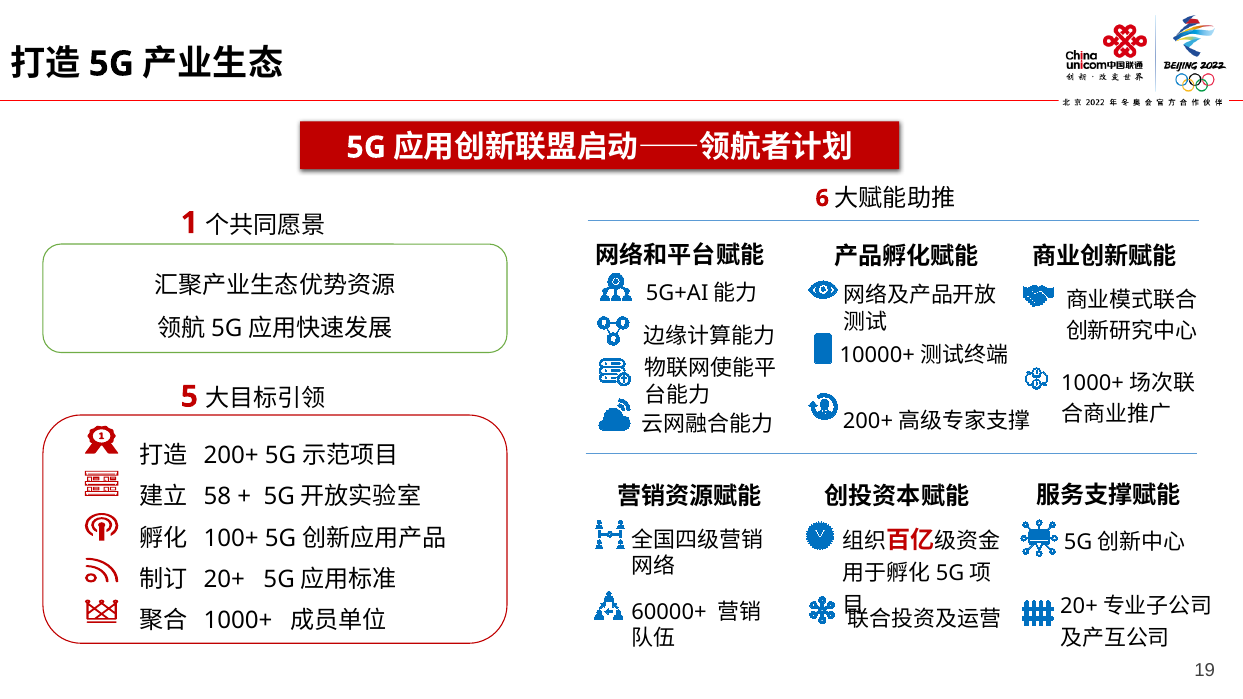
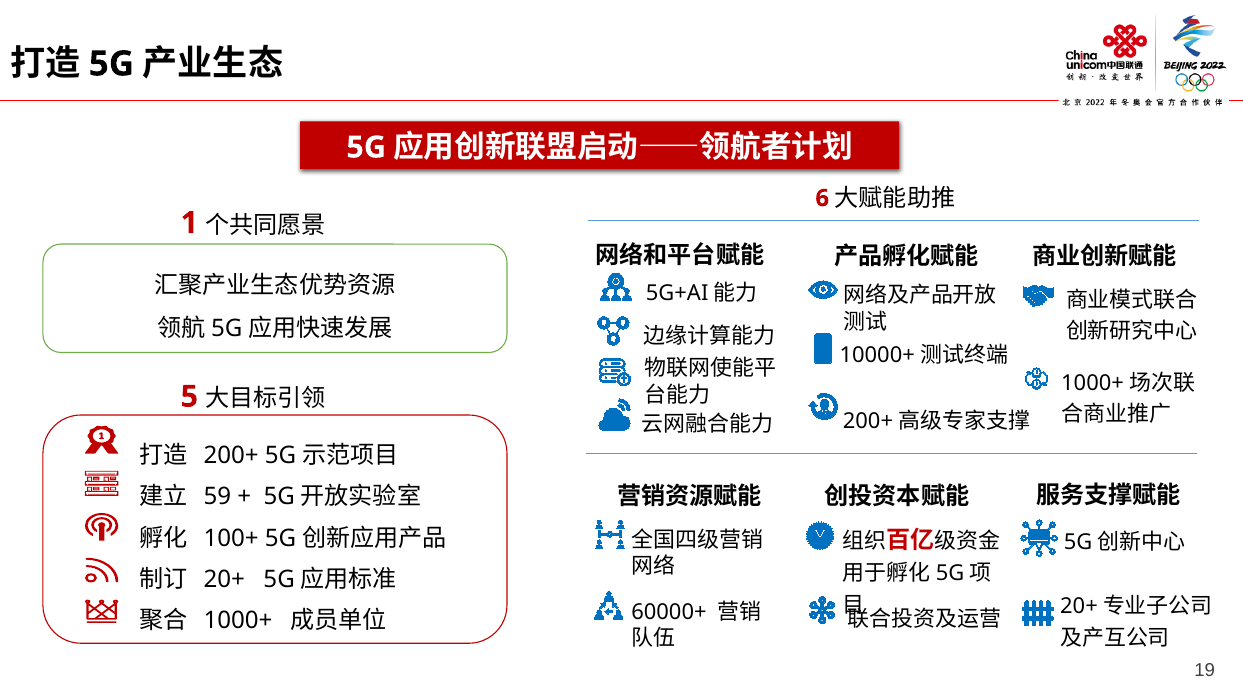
58: 58 -> 59
